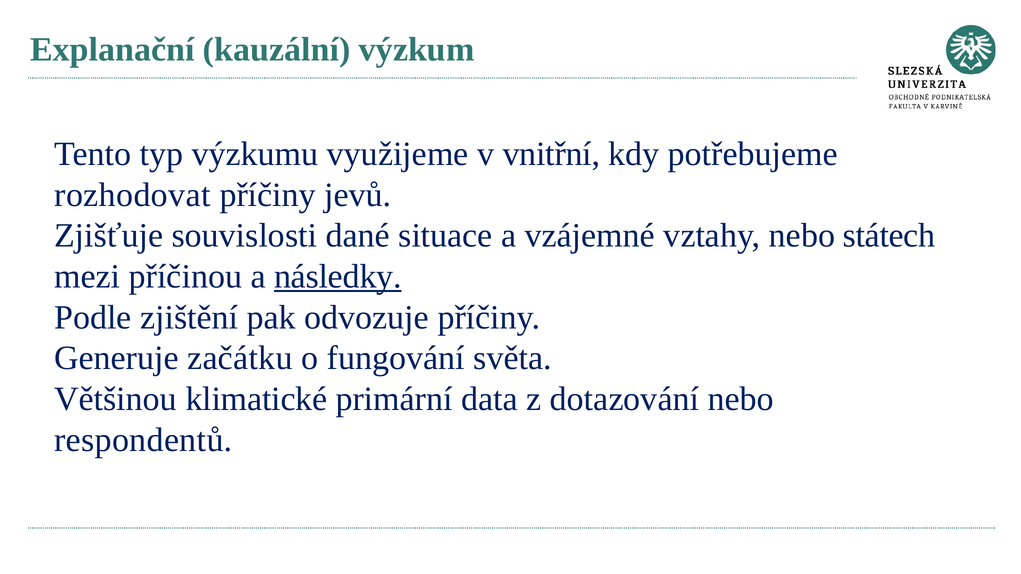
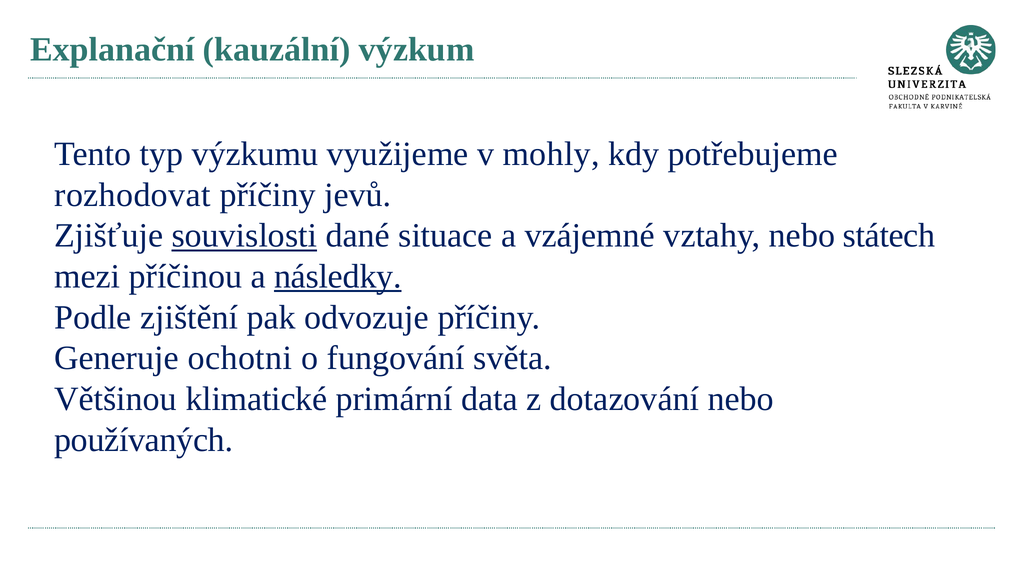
vnitřní: vnitřní -> mohly
souvislosti underline: none -> present
začátku: začátku -> ochotni
respondentů: respondentů -> používaných
